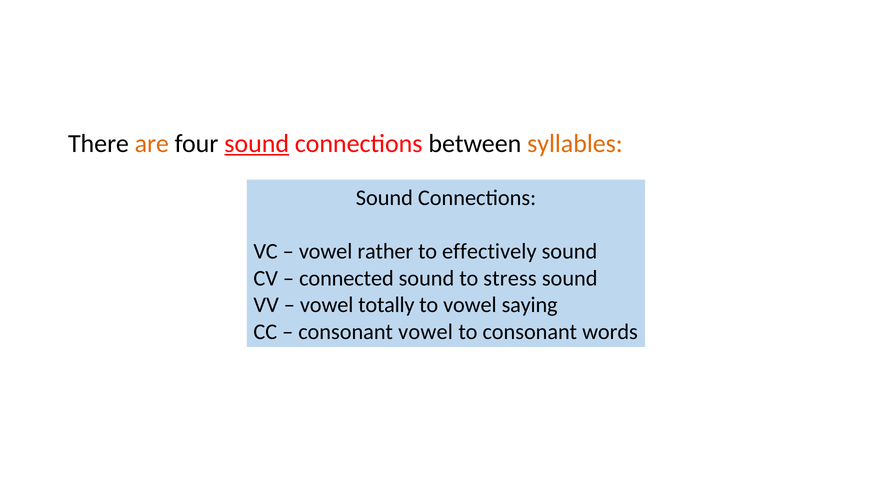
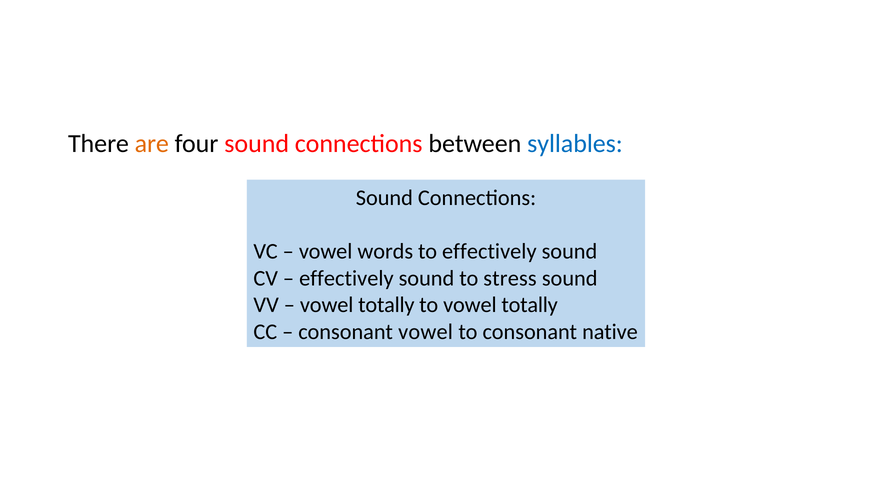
sound at (257, 144) underline: present -> none
syllables colour: orange -> blue
rather: rather -> words
connected at (346, 278): connected -> effectively
to vowel saying: saying -> totally
words: words -> native
